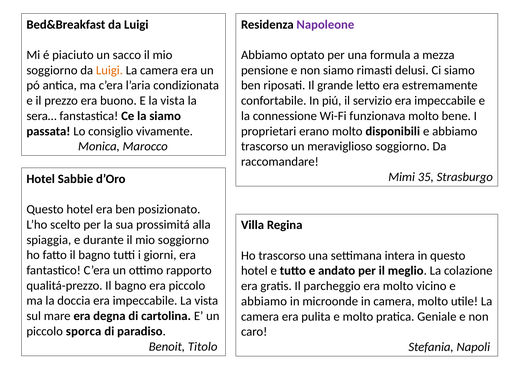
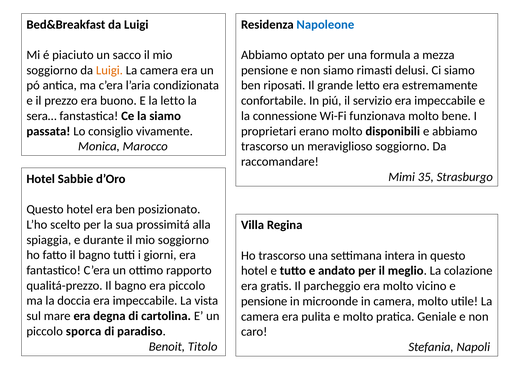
Napoleone colour: purple -> blue
E la vista: vista -> letto
abbiamo at (264, 301): abbiamo -> pensione
